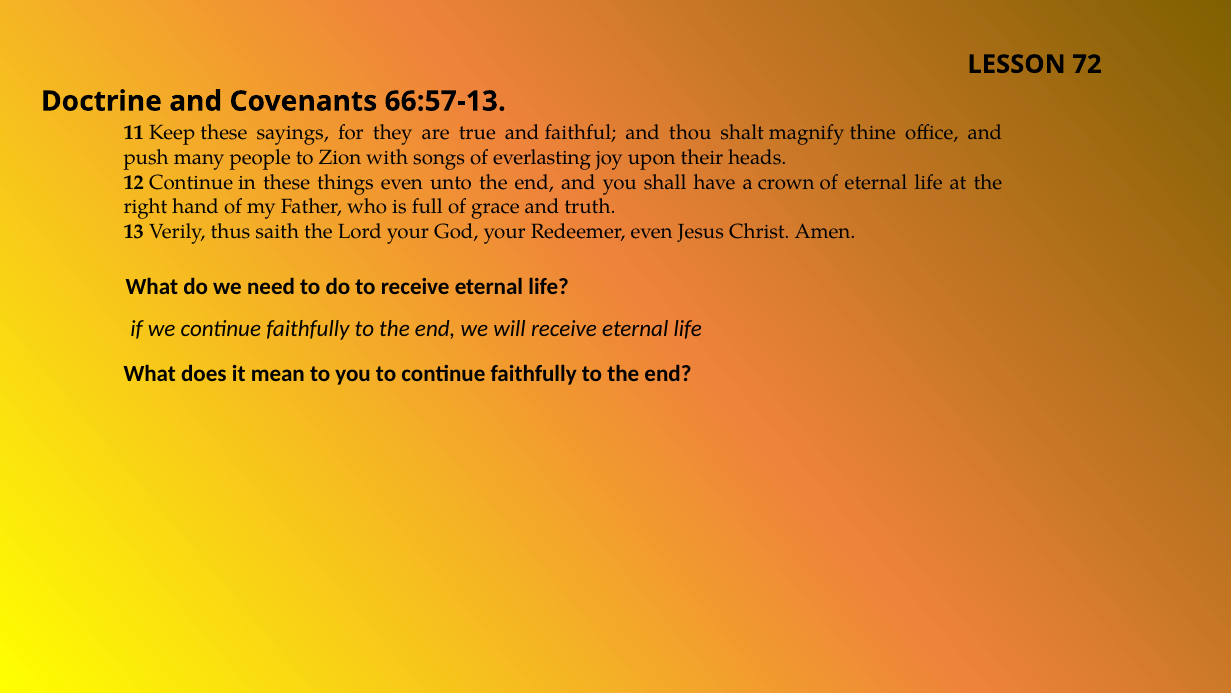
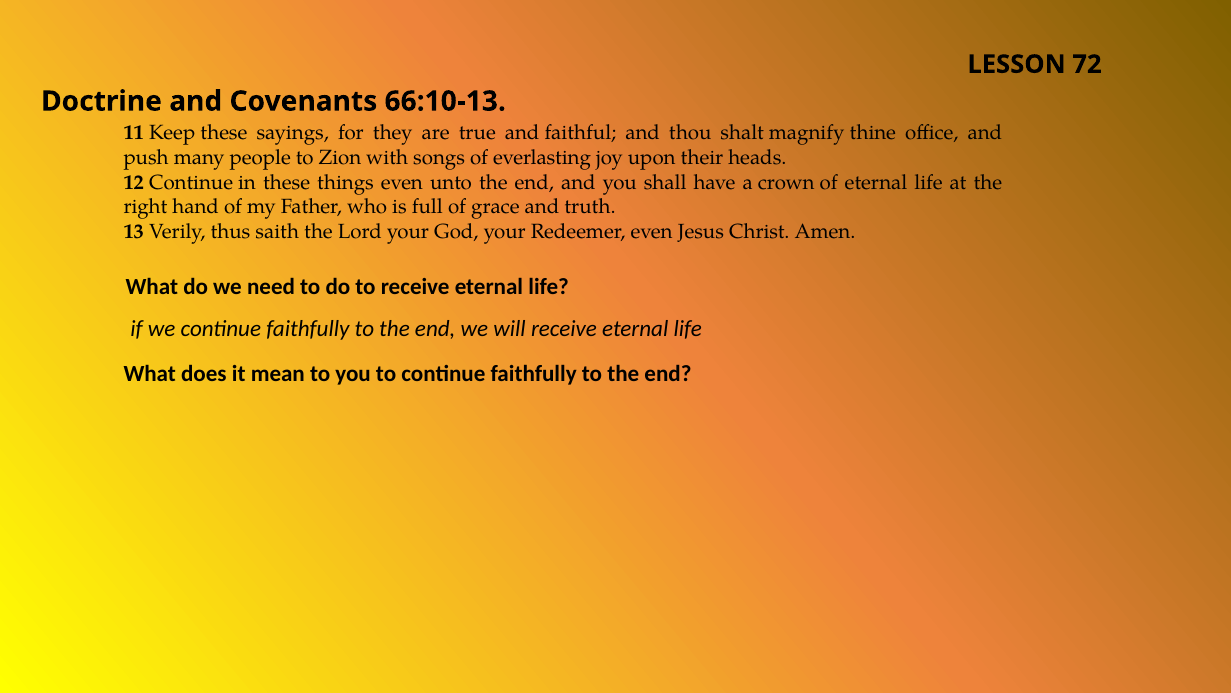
66:57-13: 66:57-13 -> 66:10-13
